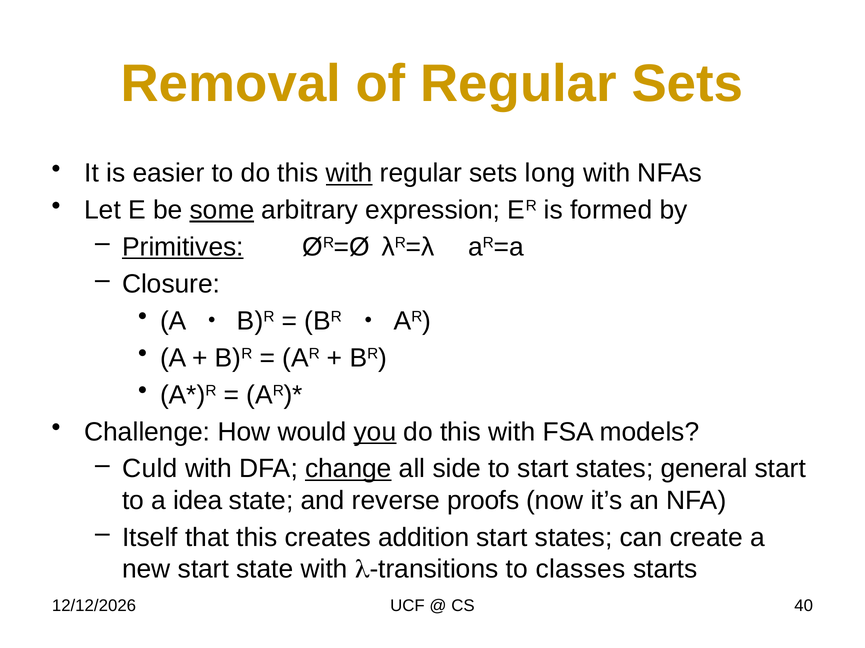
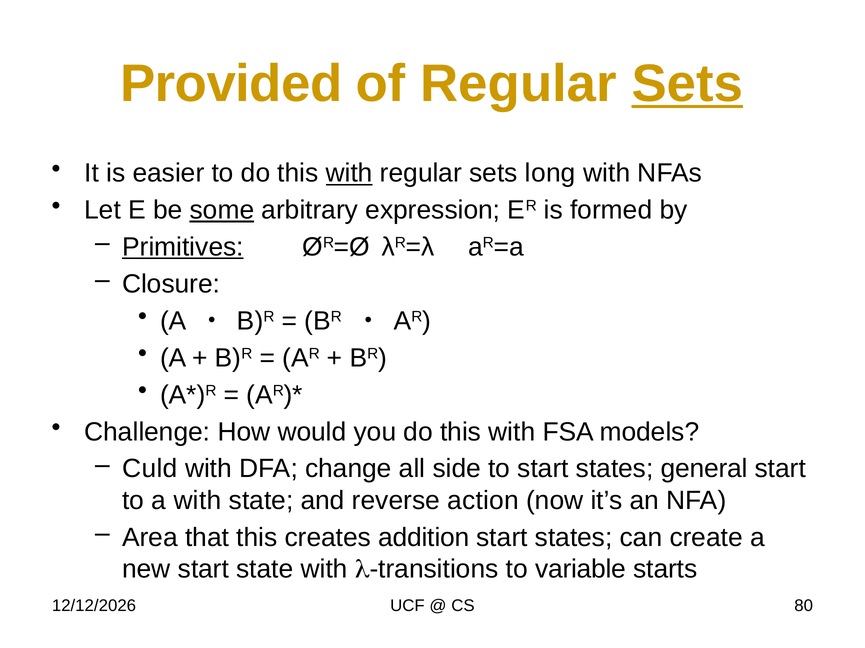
Removal: Removal -> Provided
Sets at (687, 84) underline: none -> present
you underline: present -> none
change underline: present -> none
a idea: idea -> with
proofs: proofs -> action
Itself: Itself -> Area
classes: classes -> variable
40: 40 -> 80
